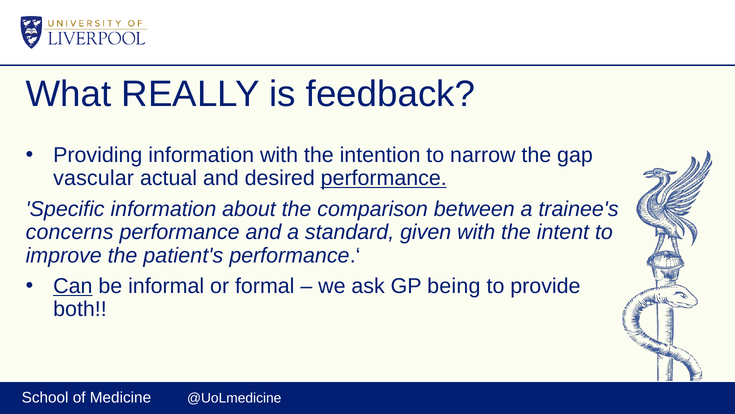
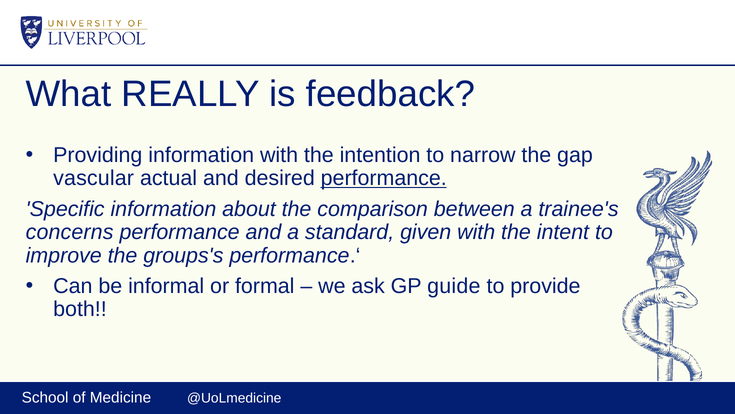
patient's: patient's -> groups's
Can underline: present -> none
being: being -> guide
